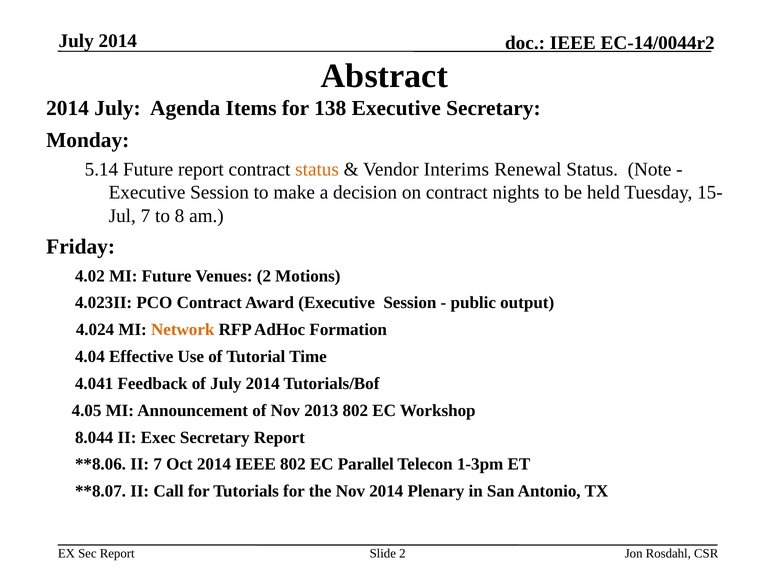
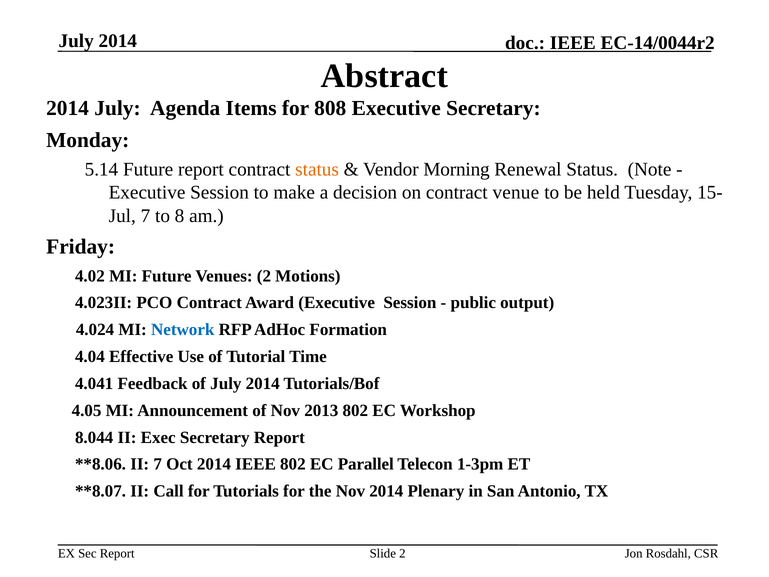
138: 138 -> 808
Interims: Interims -> Morning
nights: nights -> venue
Network colour: orange -> blue
